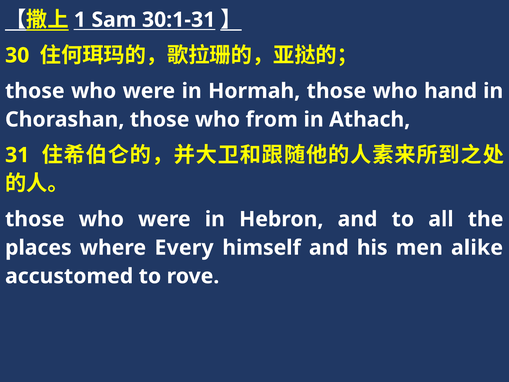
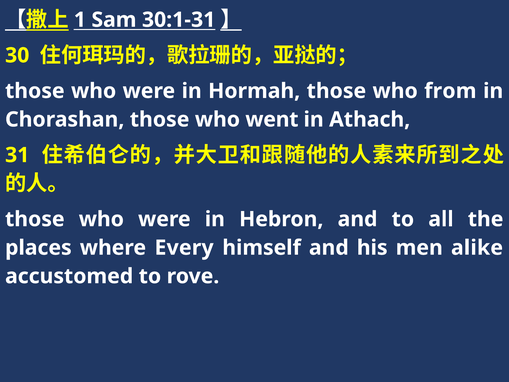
hand: hand -> from
from: from -> went
